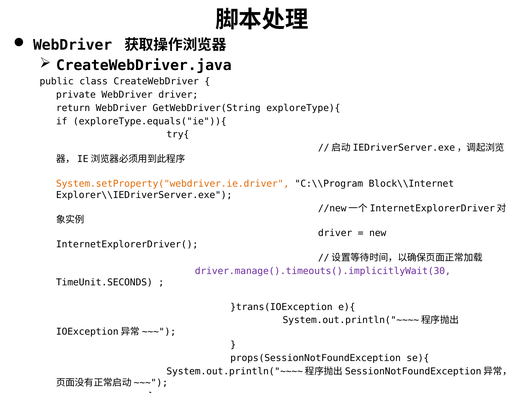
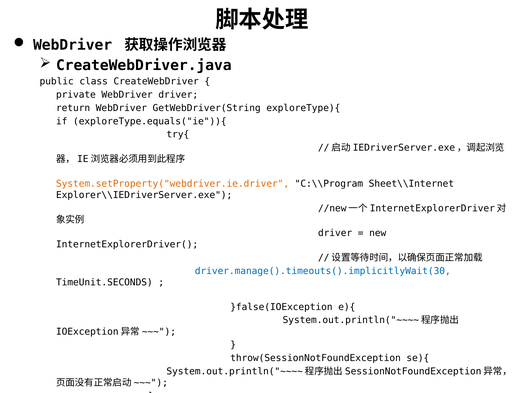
Block\\Internet: Block\\Internet -> Sheet\\Internet
driver.manage().timeouts().implicitlyWait(30 colour: purple -> blue
}trans(IOException: }trans(IOException -> }false(IOException
props(SessionNotFoundException: props(SessionNotFoundException -> throw(SessionNotFoundException
